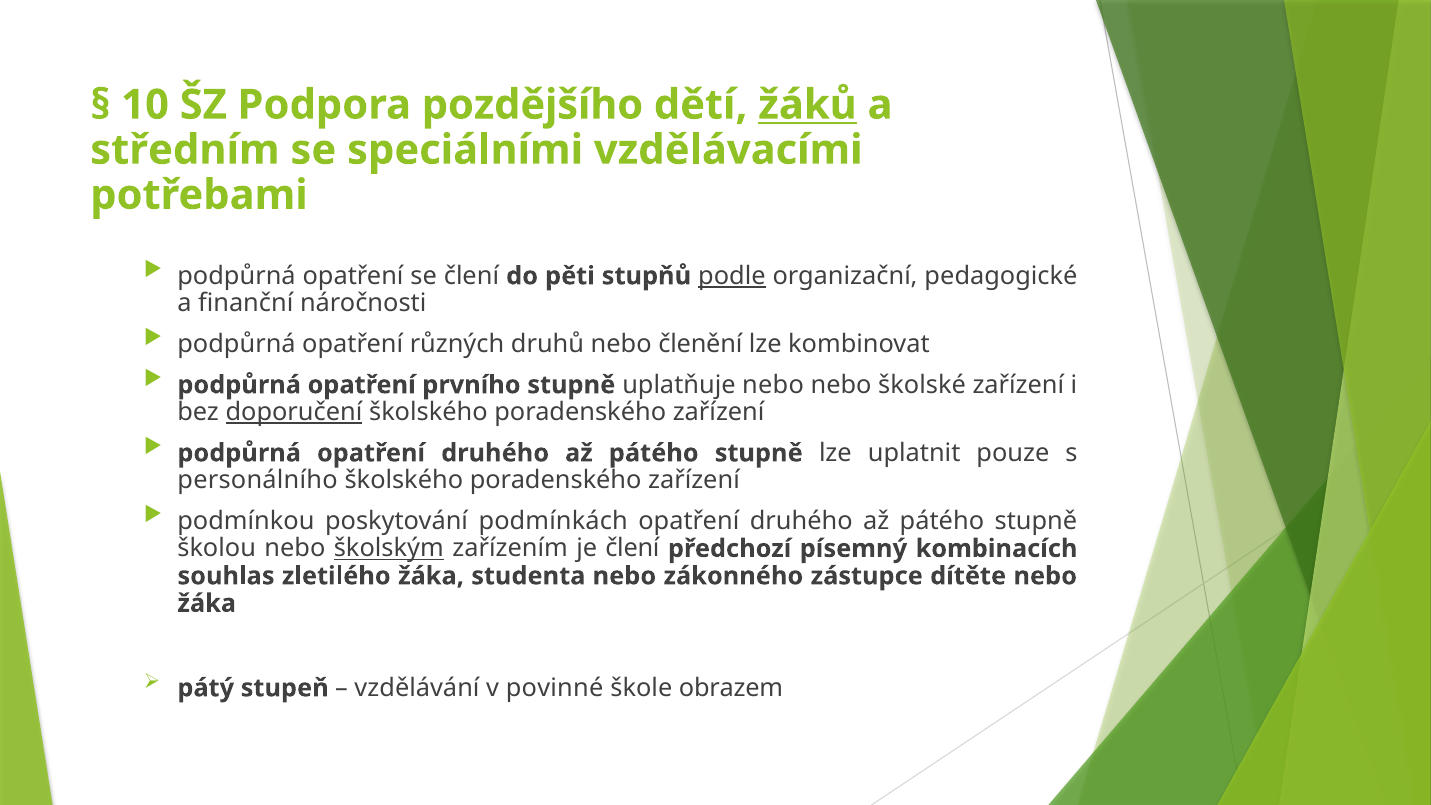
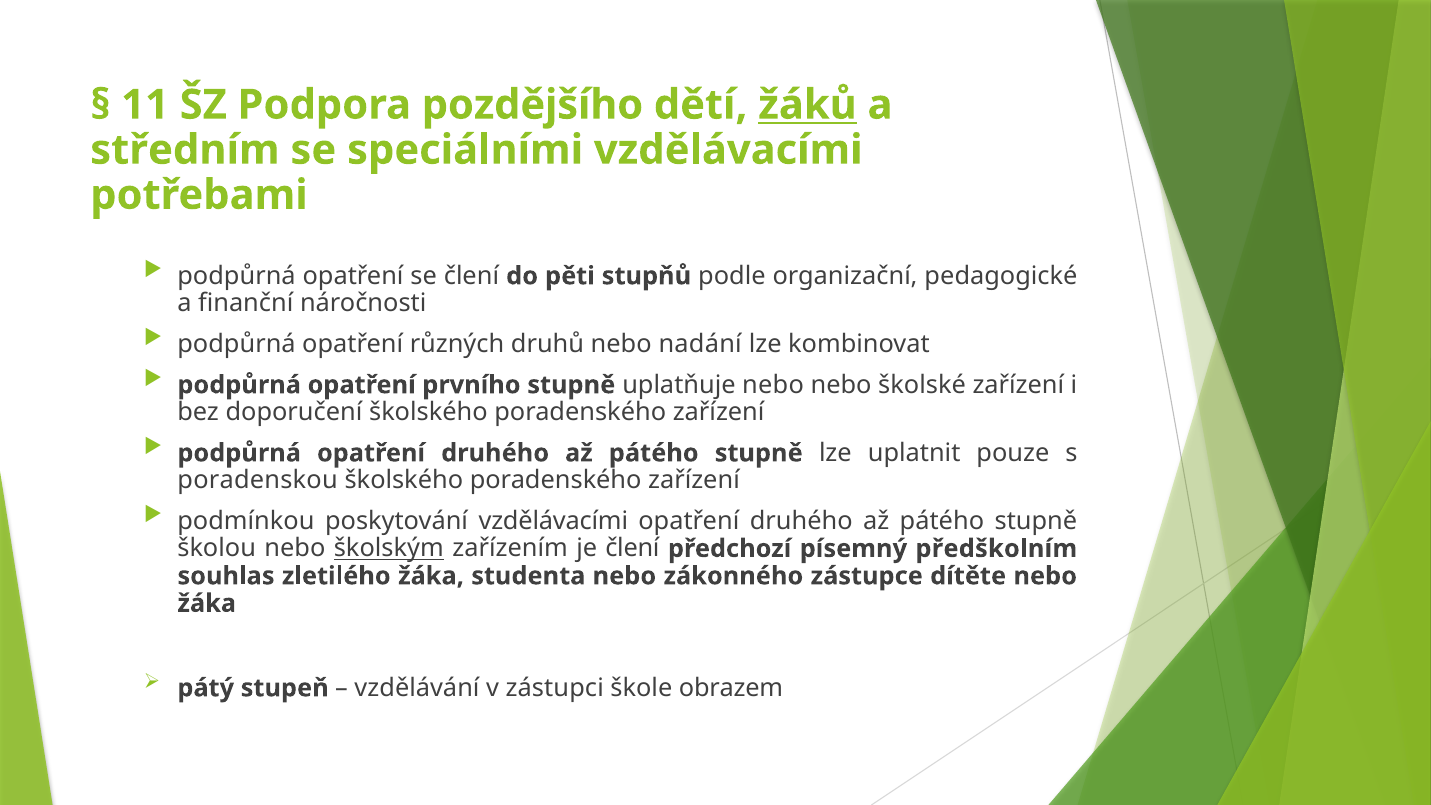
10: 10 -> 11
podle underline: present -> none
členění: členění -> nadání
doporučení underline: present -> none
personálního: personálního -> poradenskou
poskytování podmínkách: podmínkách -> vzdělávacími
kombinacích: kombinacích -> předškolním
povinné: povinné -> zástupci
